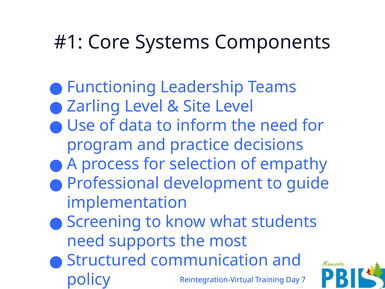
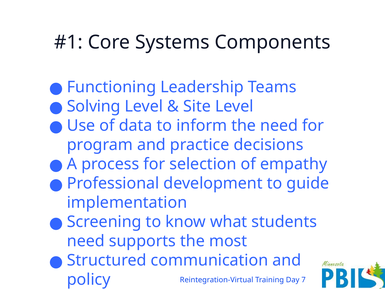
Zarling: Zarling -> Solving
